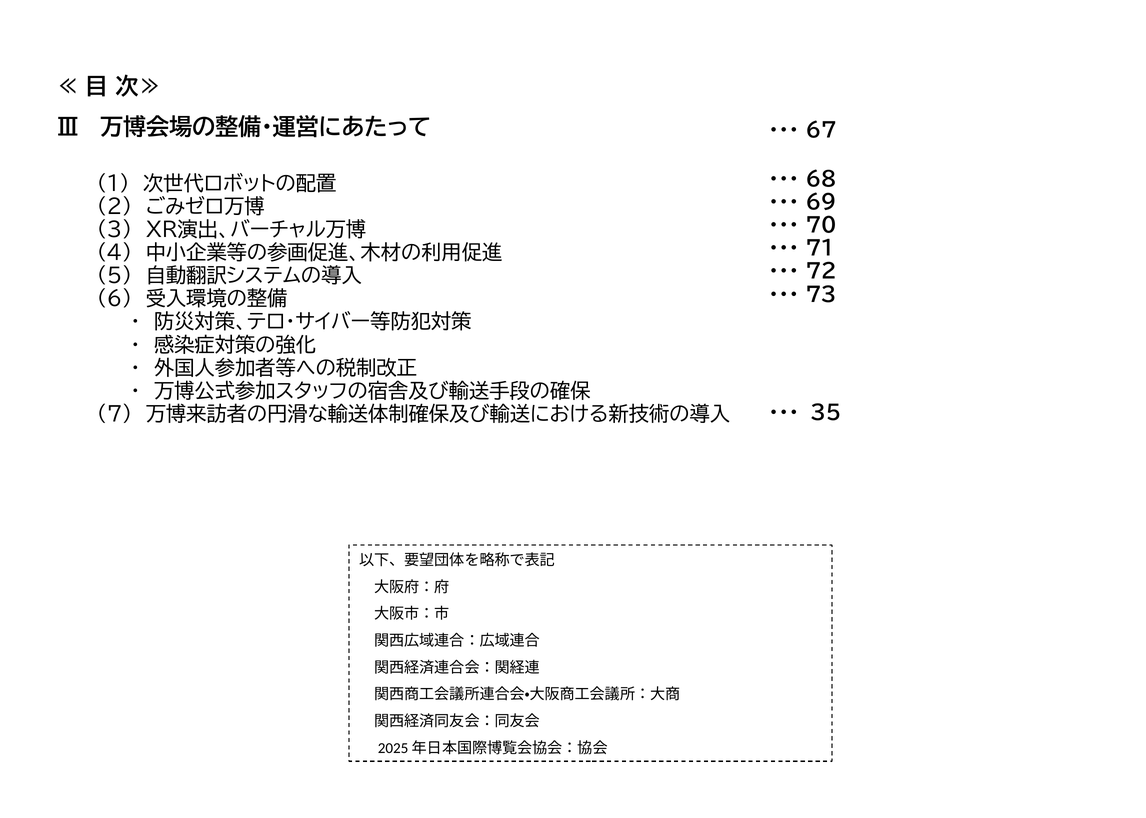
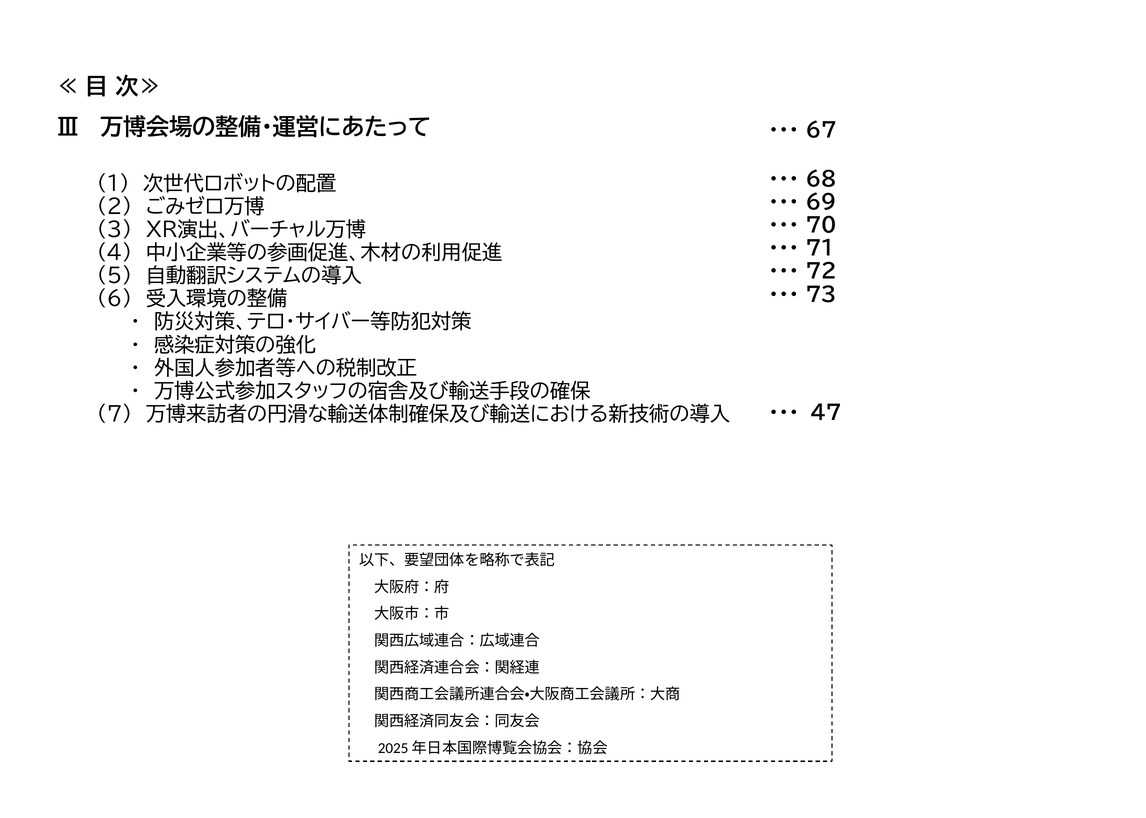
35: 35 -> 47
